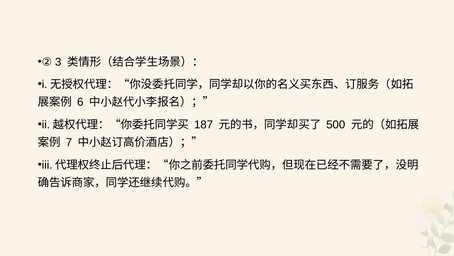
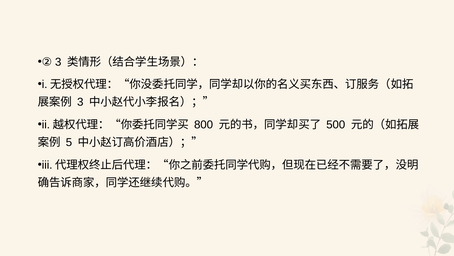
6 at (80, 102): 6 -> 3
187: 187 -> 800
7: 7 -> 5
